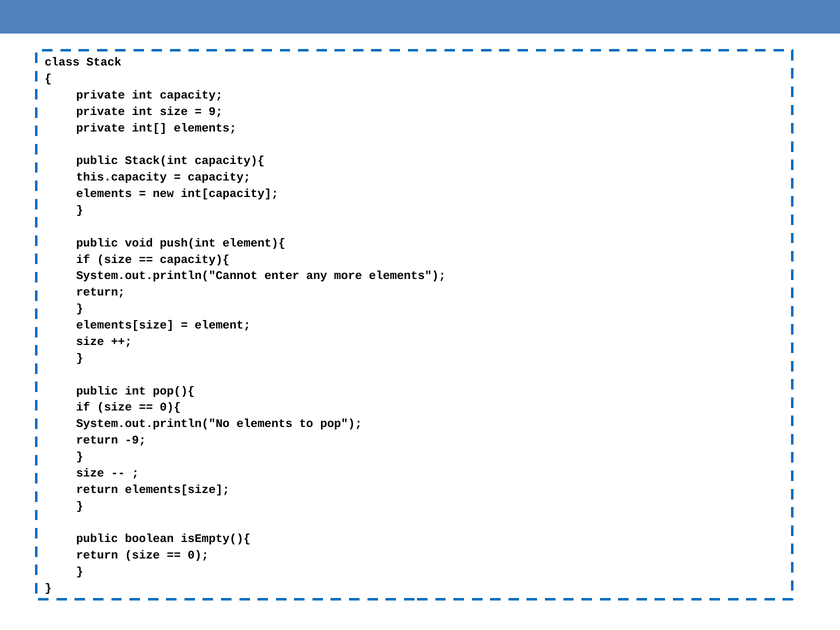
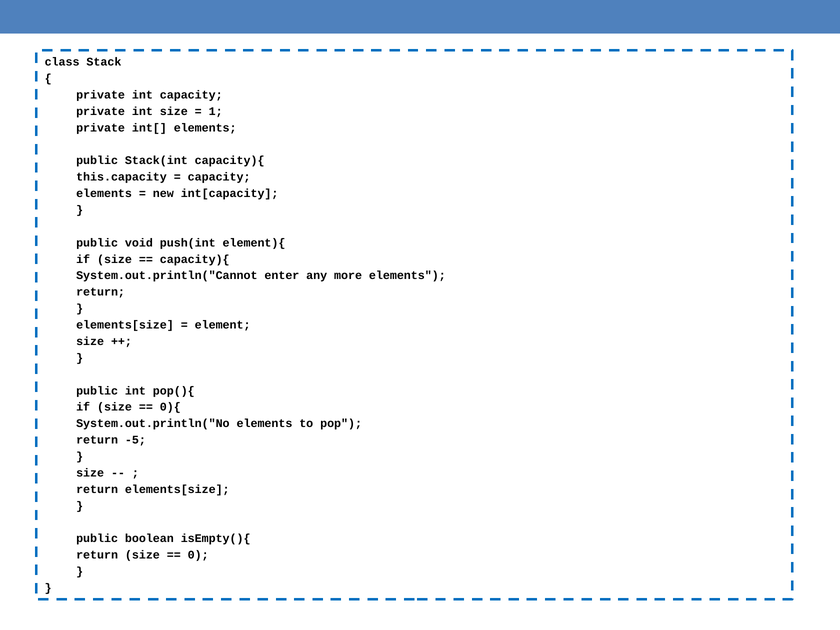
9: 9 -> 1
-9: -9 -> -5
